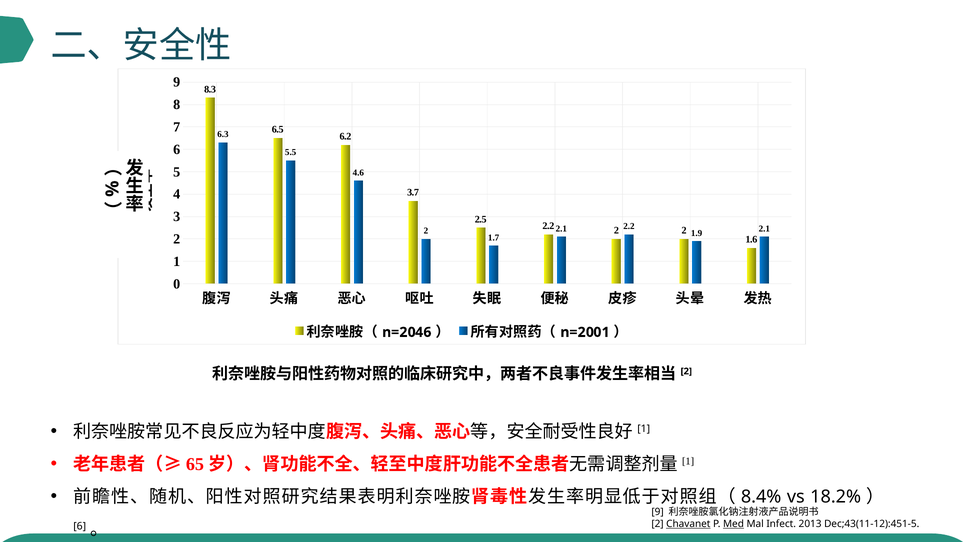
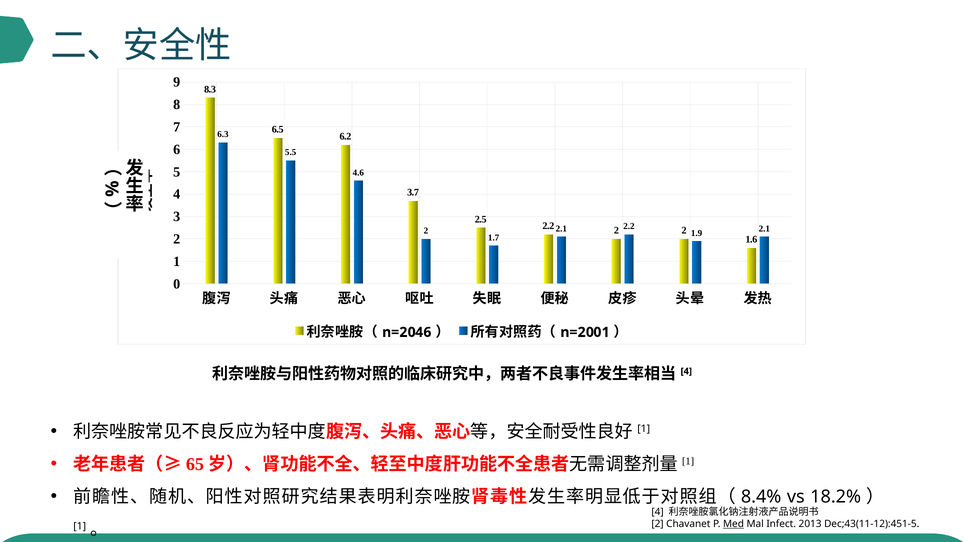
2 at (686, 371): 2 -> 4
9 at (658, 512): 9 -> 4
Chavanet underline: present -> none
6 at (80, 526): 6 -> 1
